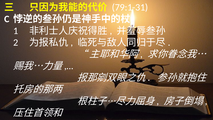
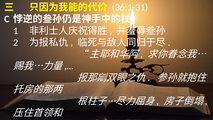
79:1-31: 79:1-31 -> 36:1-31
